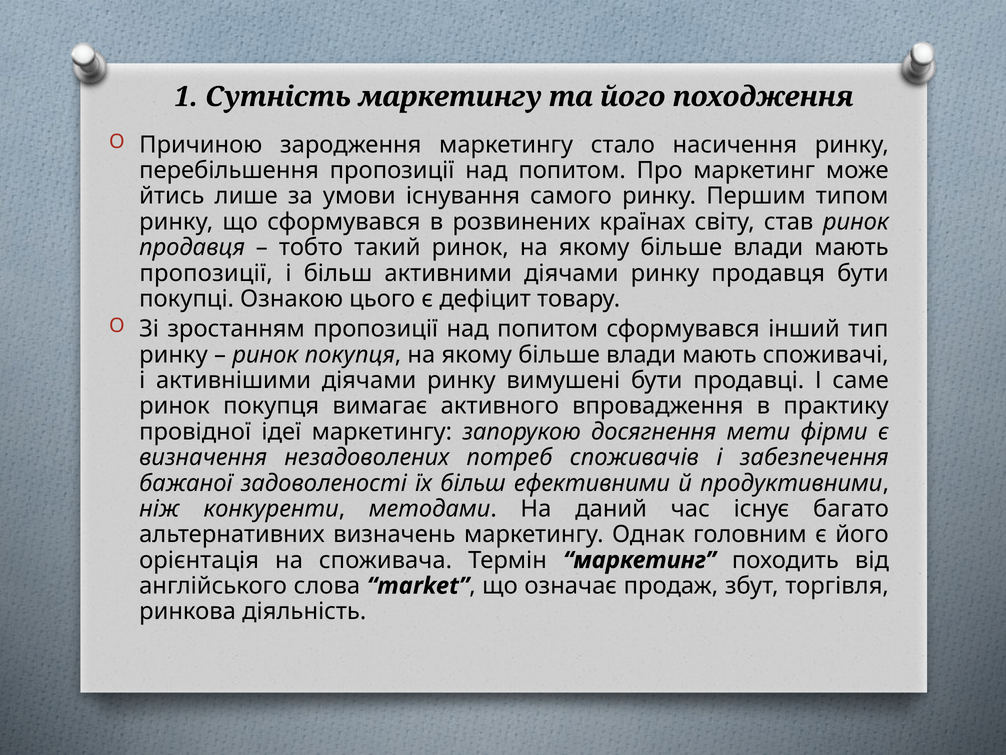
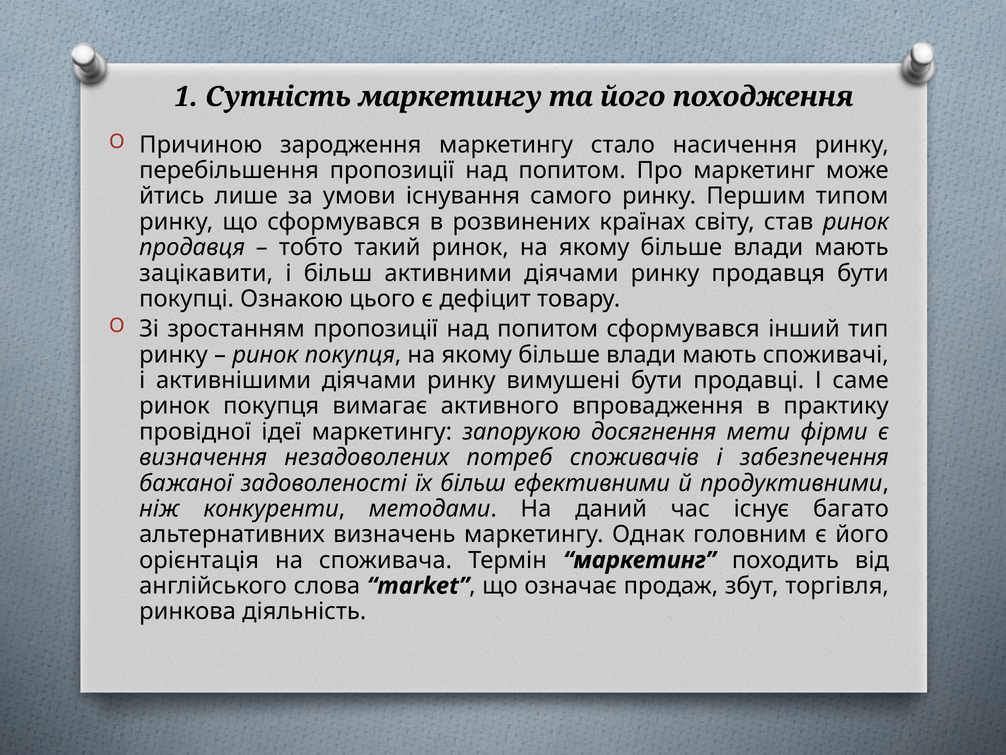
пропозиції at (206, 273): пропозиції -> зацікавити
